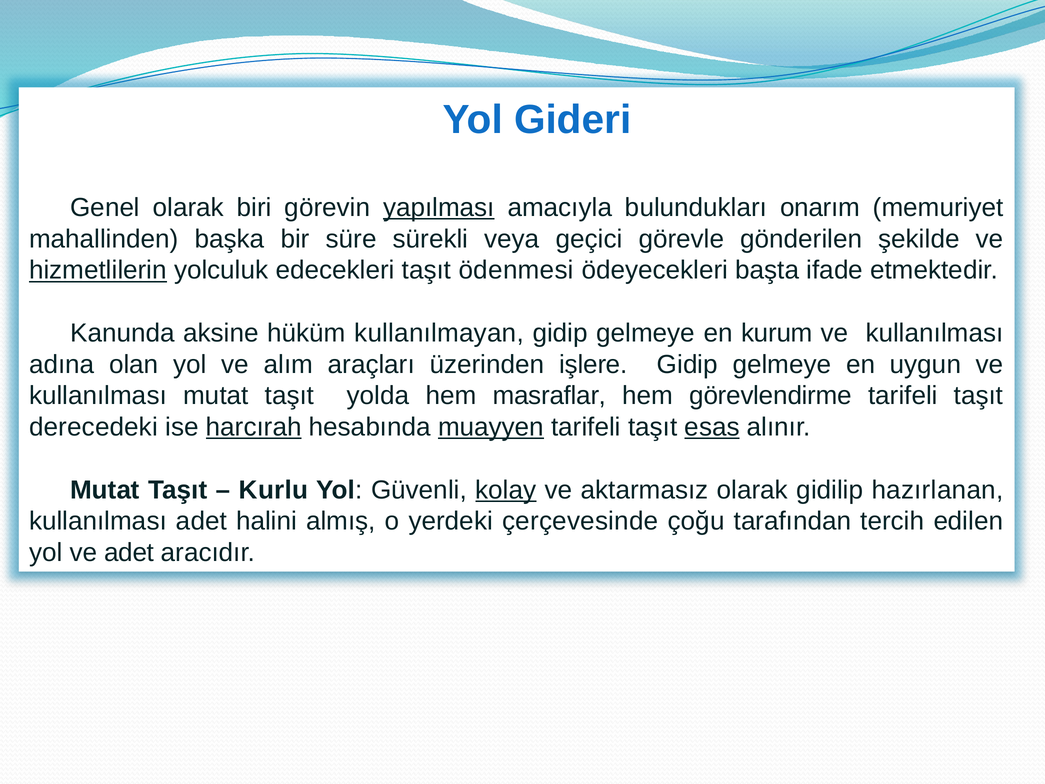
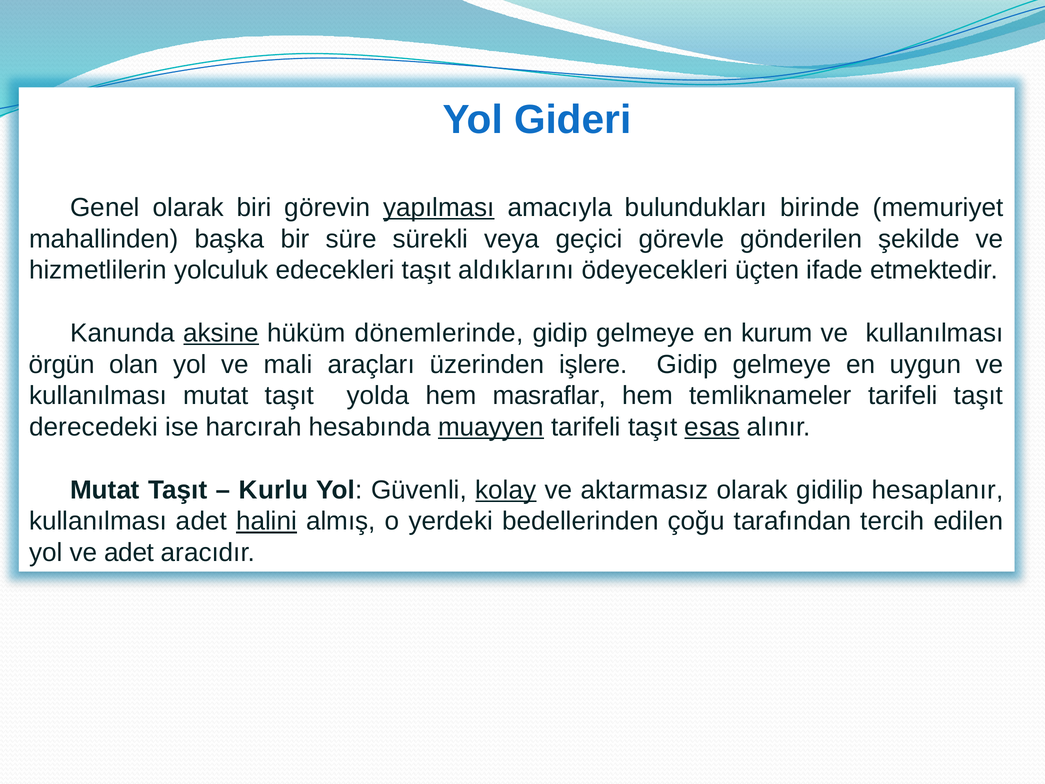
onarım: onarım -> birinde
hizmetlilerin underline: present -> none
ödenmesi: ödenmesi -> aldıklarını
başta: başta -> üçten
aksine underline: none -> present
kullanılmayan: kullanılmayan -> dönemlerinde
adına: adına -> örgün
alım: alım -> mali
görevlendirme: görevlendirme -> temliknameler
harcırah underline: present -> none
hazırlanan: hazırlanan -> hesaplanır
halini underline: none -> present
çerçevesinde: çerçevesinde -> bedellerinden
